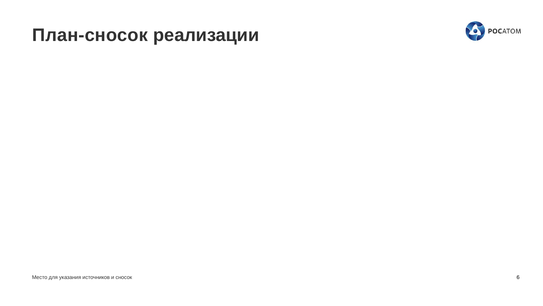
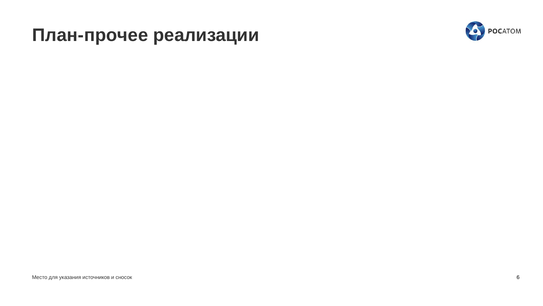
План-сносок: План-сносок -> План-прочее
